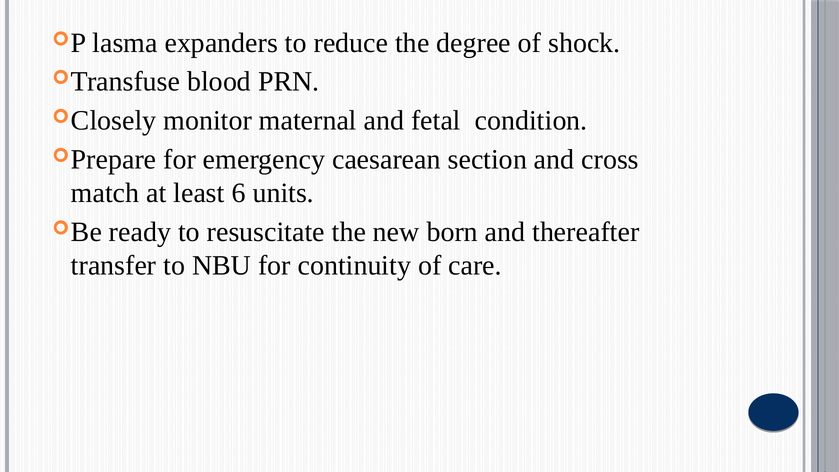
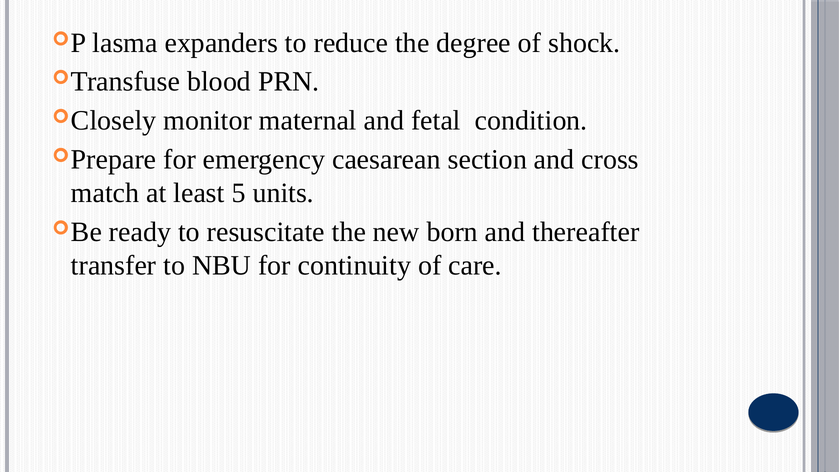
6: 6 -> 5
